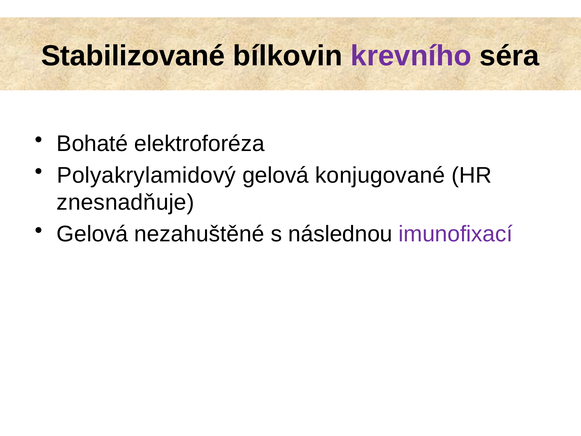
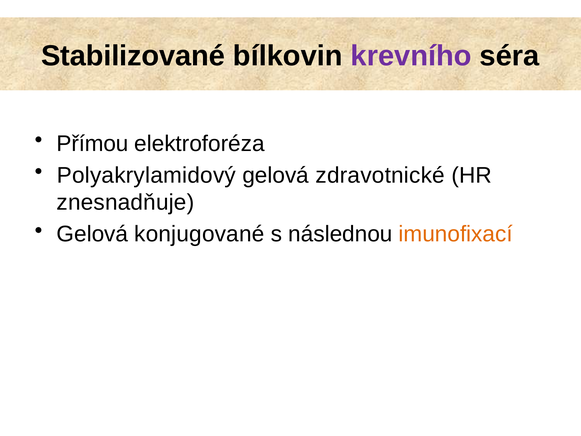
Bohaté: Bohaté -> Přímou
konjugované: konjugované -> zdravotnické
nezahuštěné: nezahuštěné -> konjugované
imunofixací colour: purple -> orange
